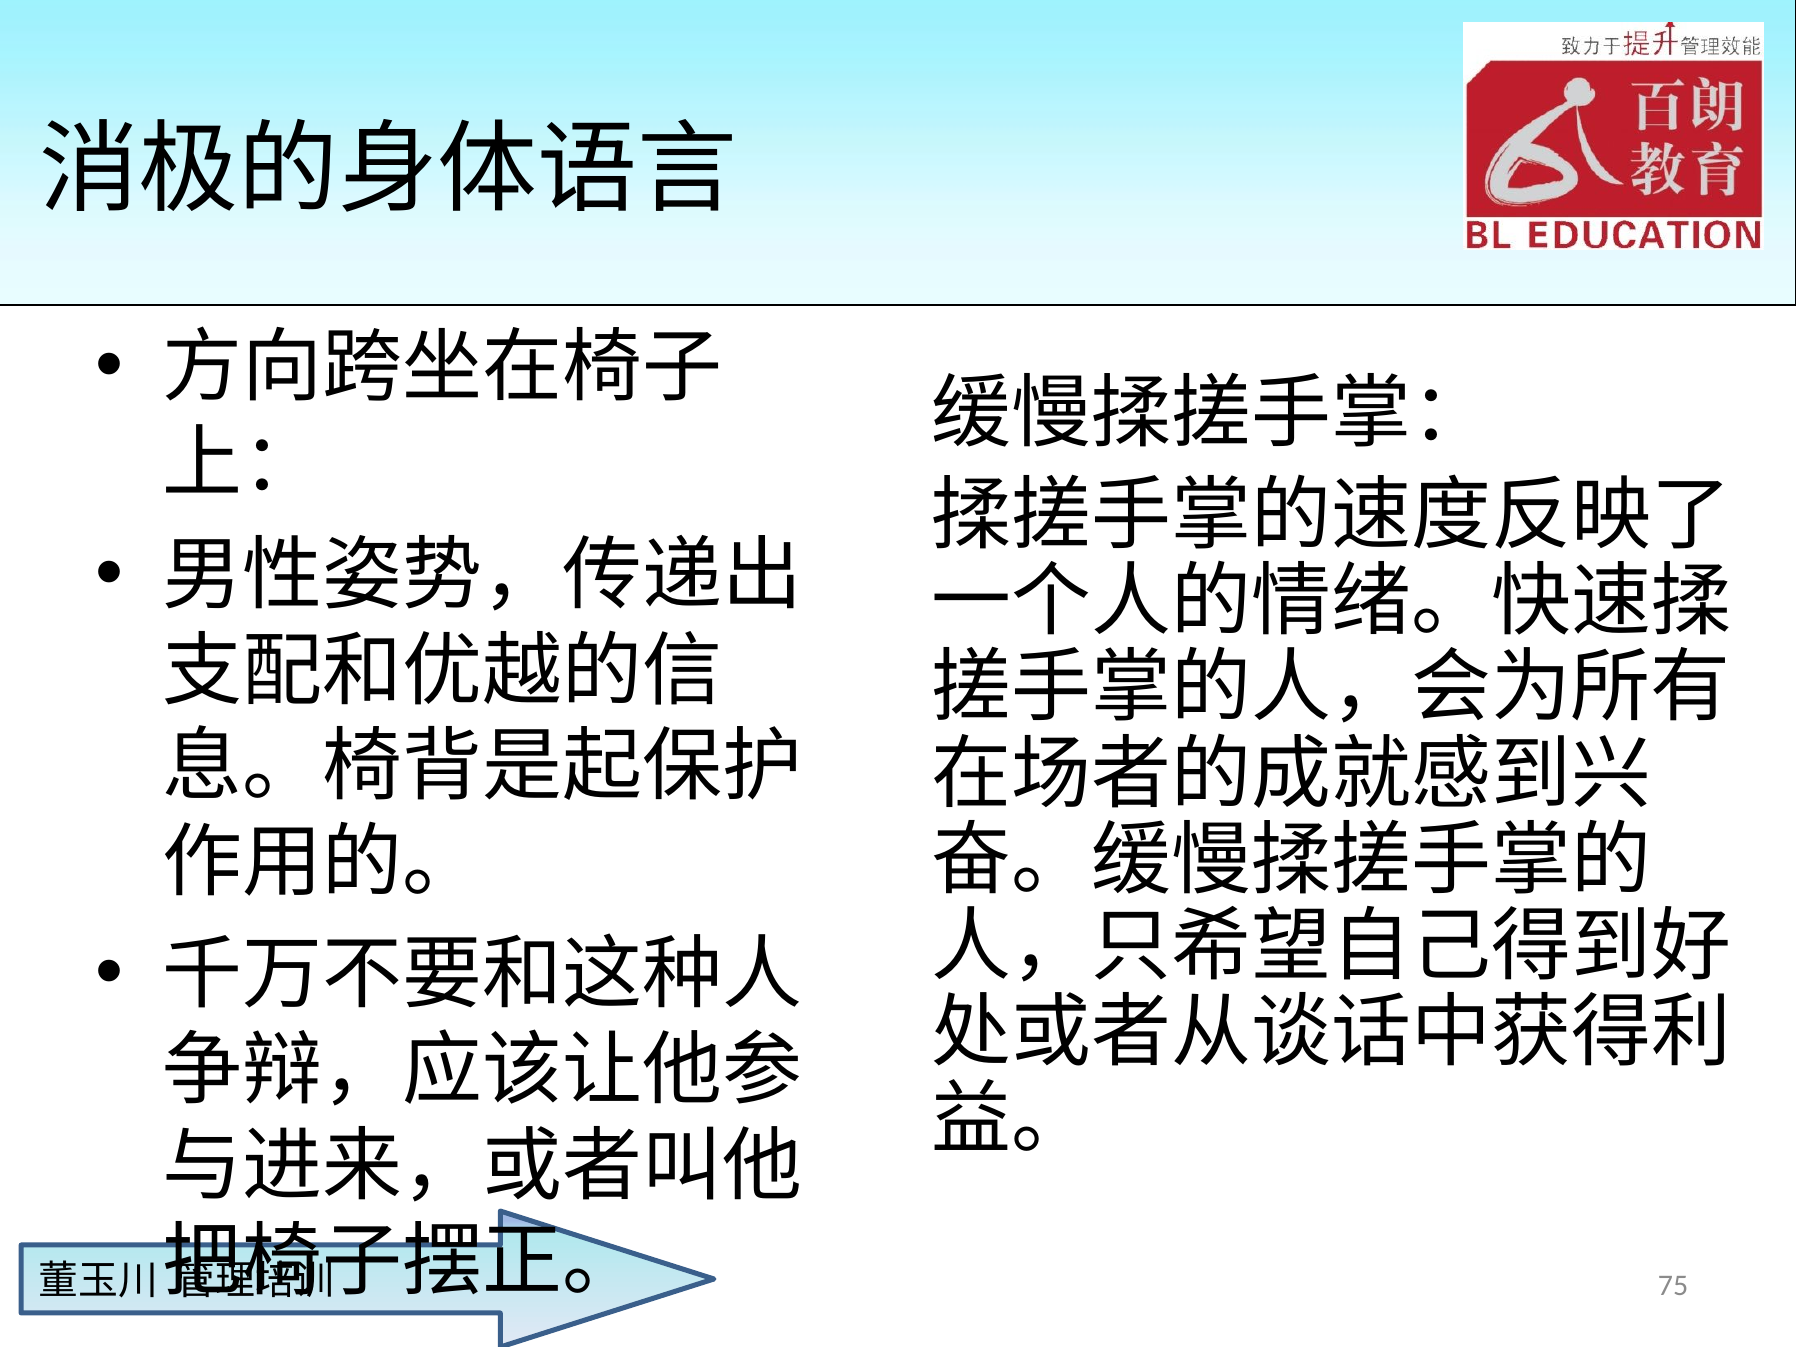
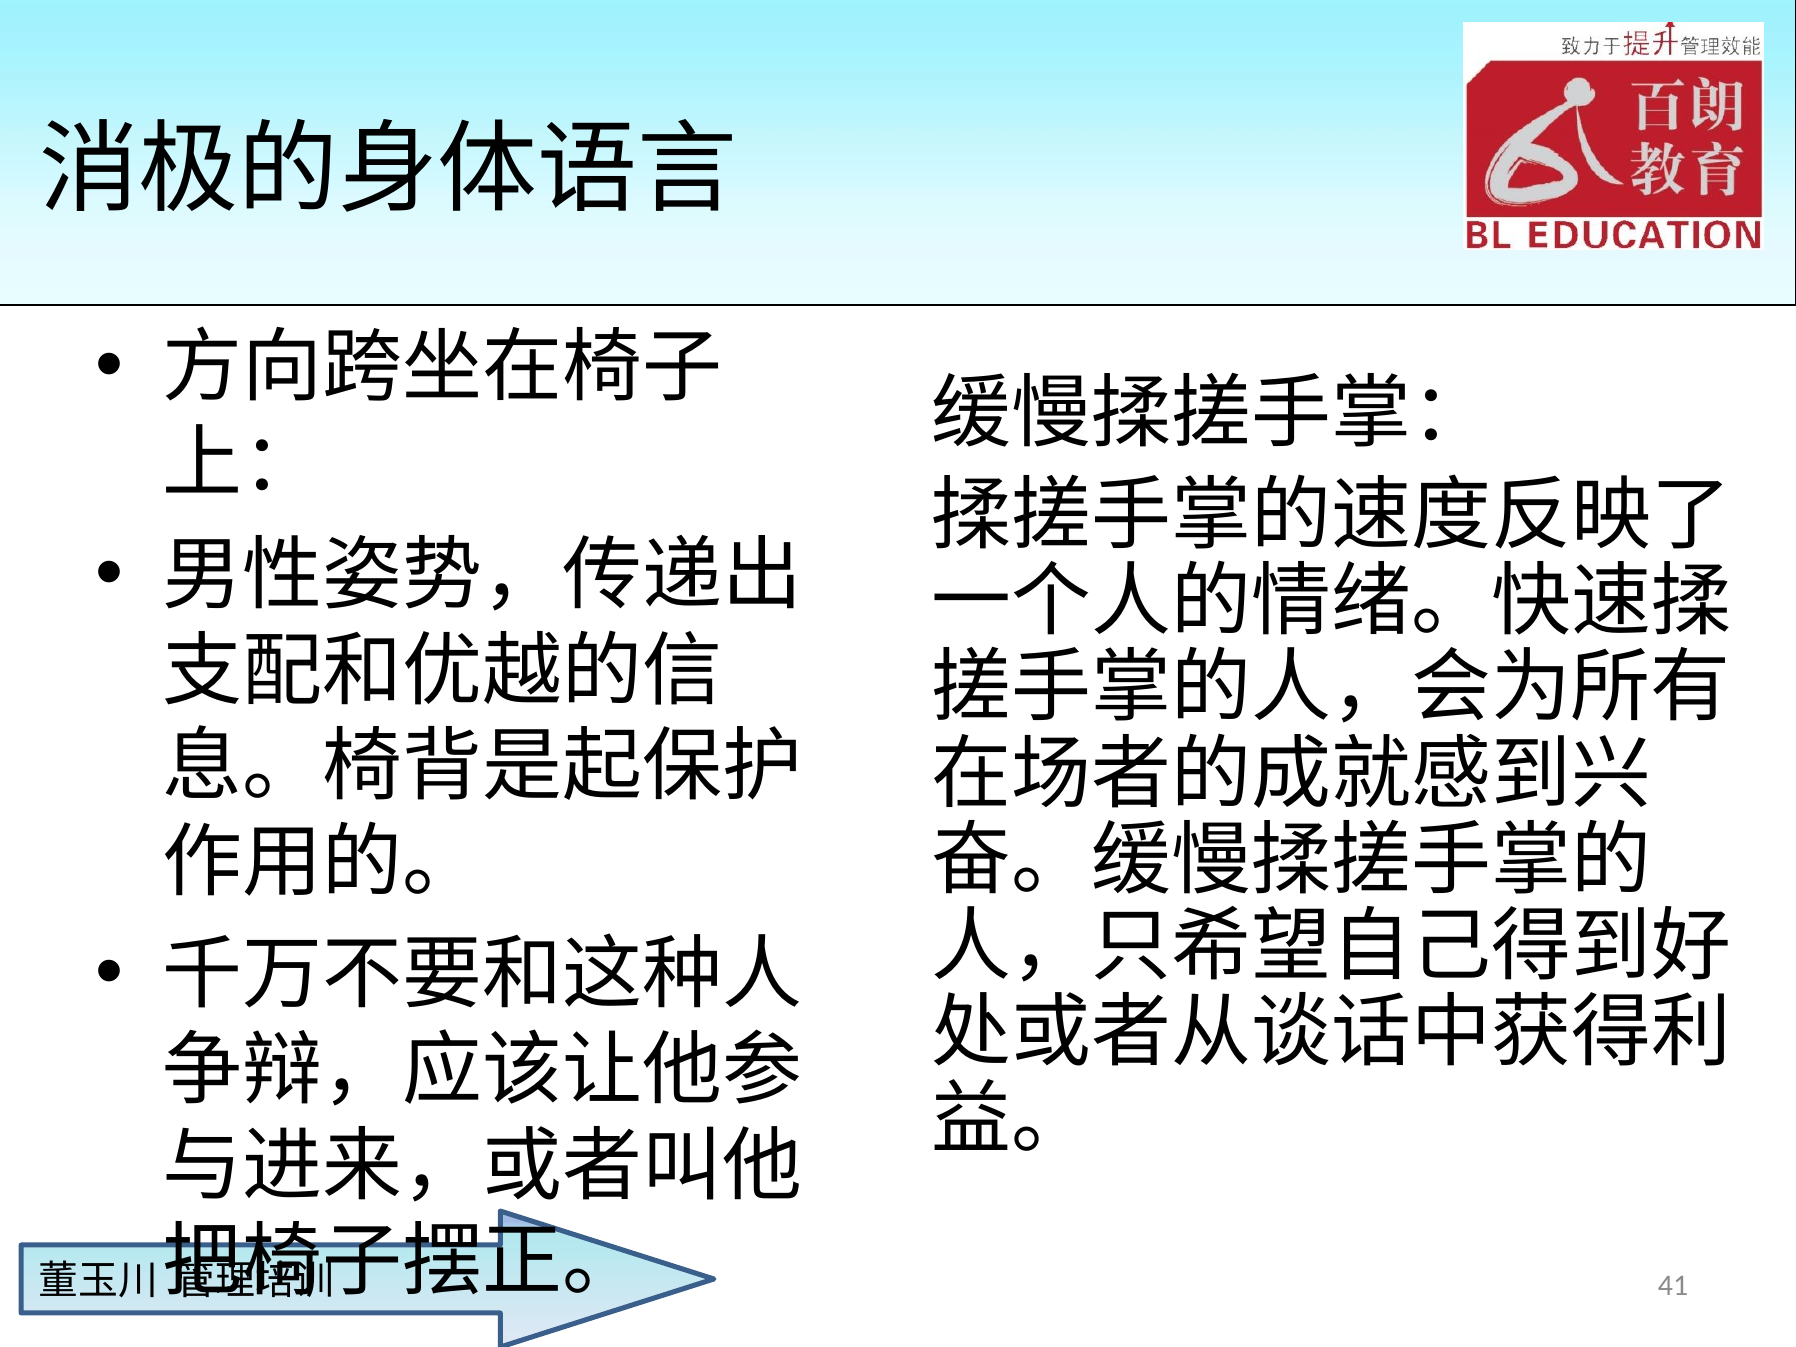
75: 75 -> 41
